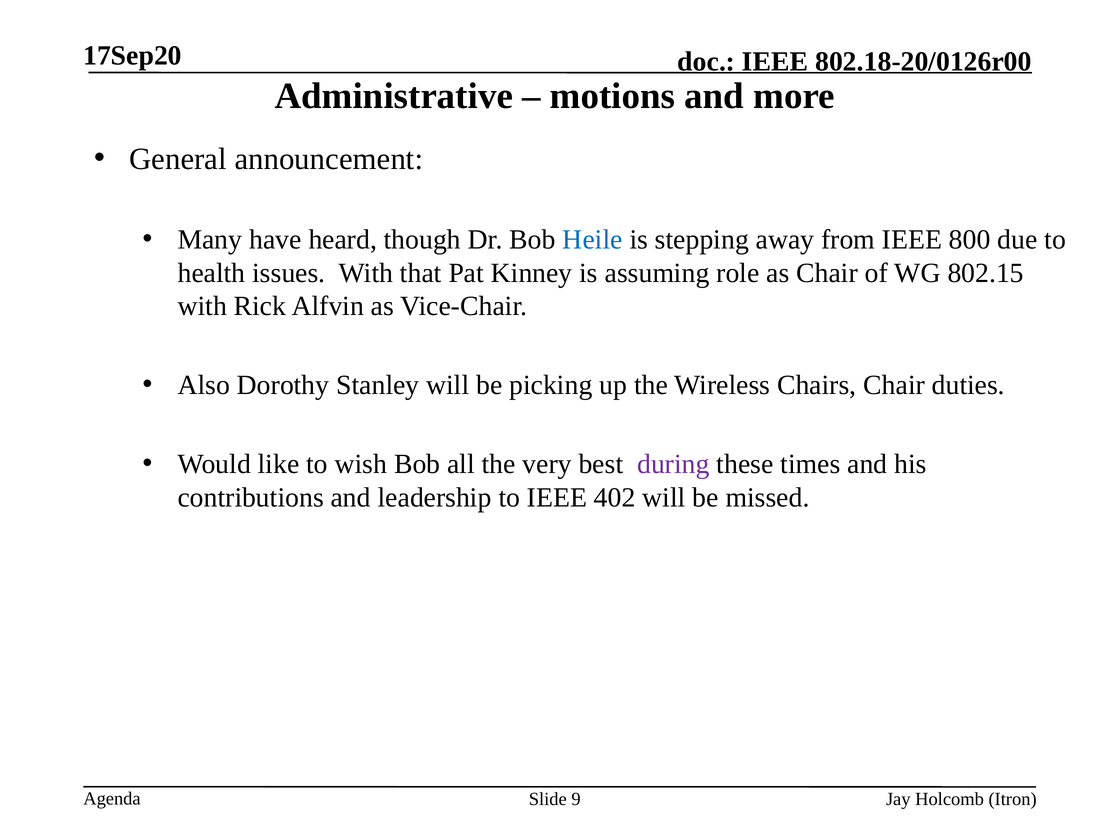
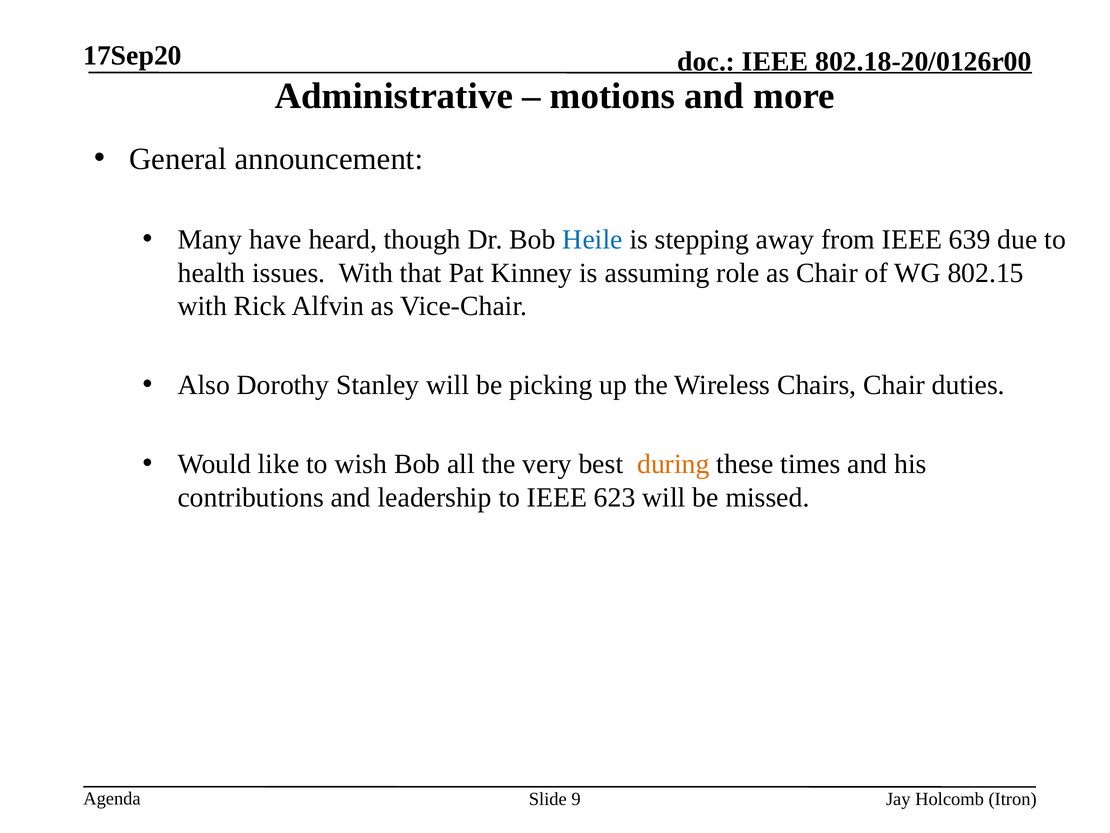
800: 800 -> 639
during colour: purple -> orange
402: 402 -> 623
